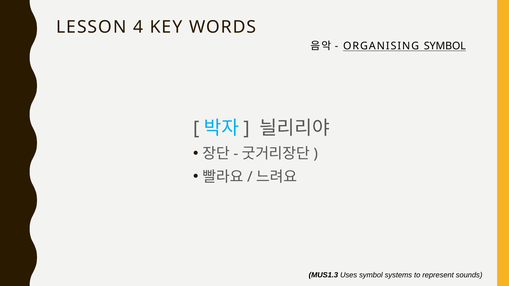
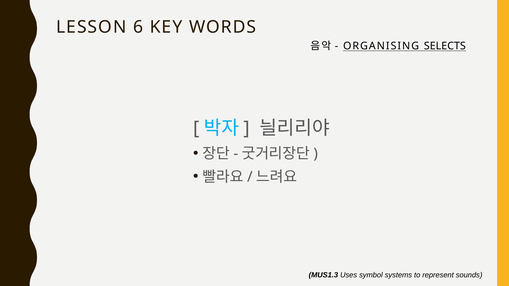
4: 4 -> 6
ORGANISING SYMBOL: SYMBOL -> SELECTS
